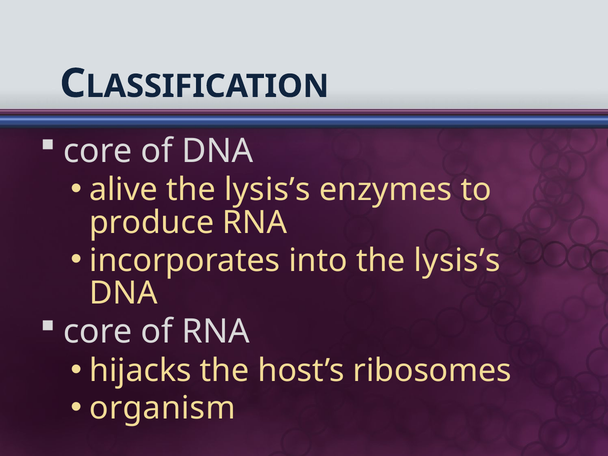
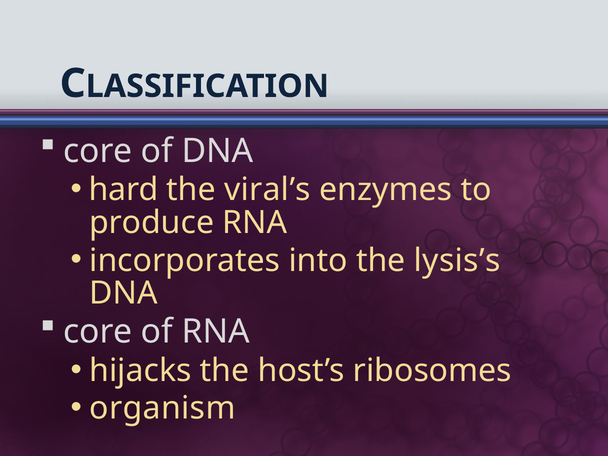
alive: alive -> hard
lysis’s at (267, 190): lysis’s -> viral’s
